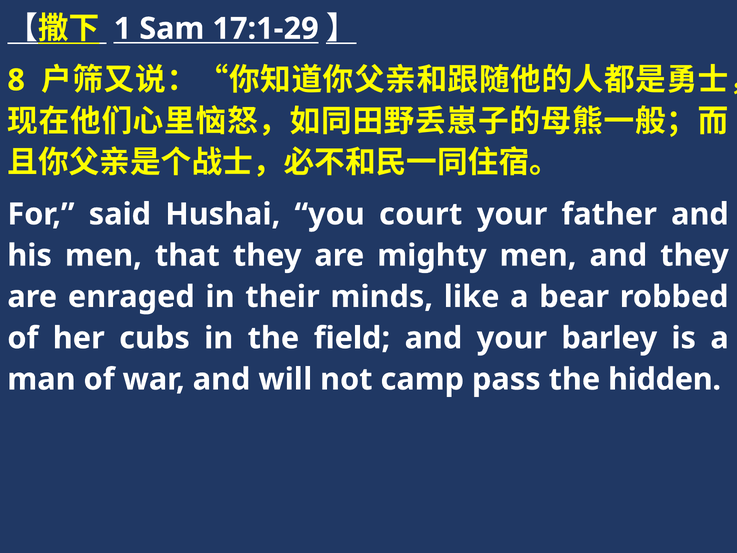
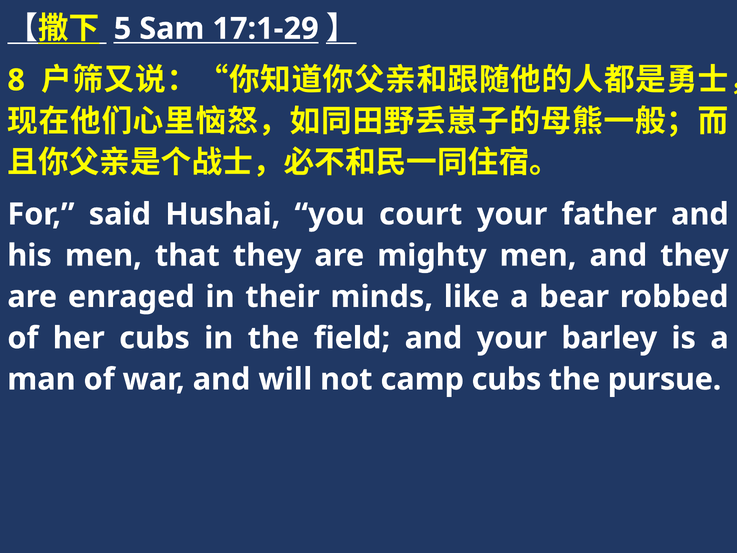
1: 1 -> 5
camp pass: pass -> cubs
hidden: hidden -> pursue
